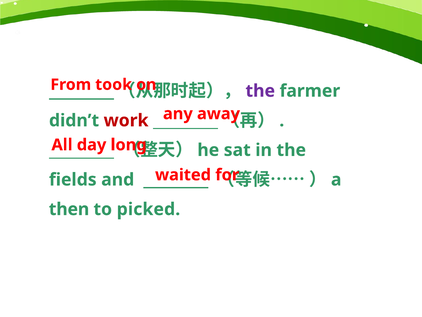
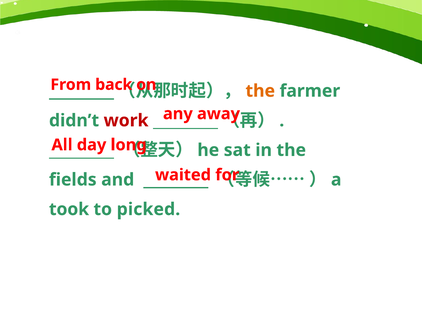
took: took -> back
the at (260, 91) colour: purple -> orange
then: then -> took
